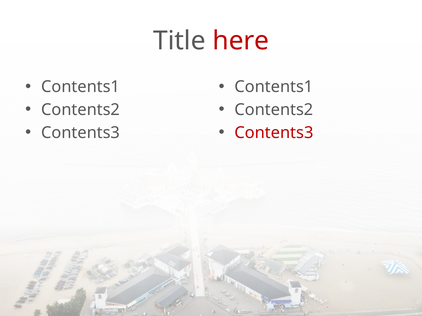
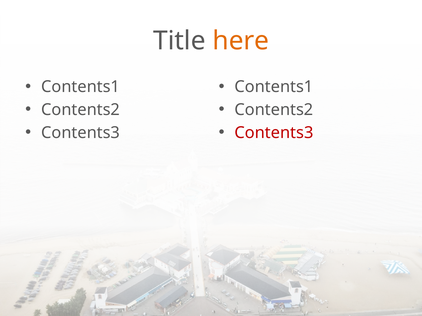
here colour: red -> orange
